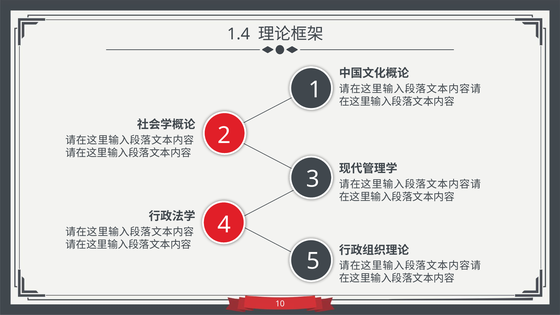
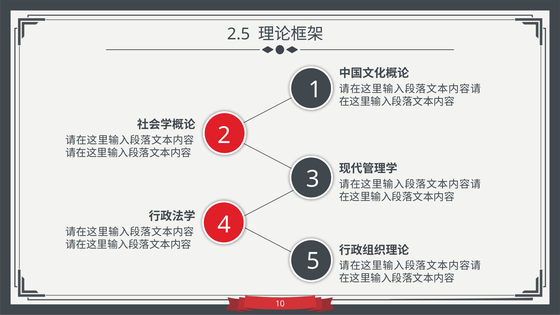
1.4: 1.4 -> 2.5
